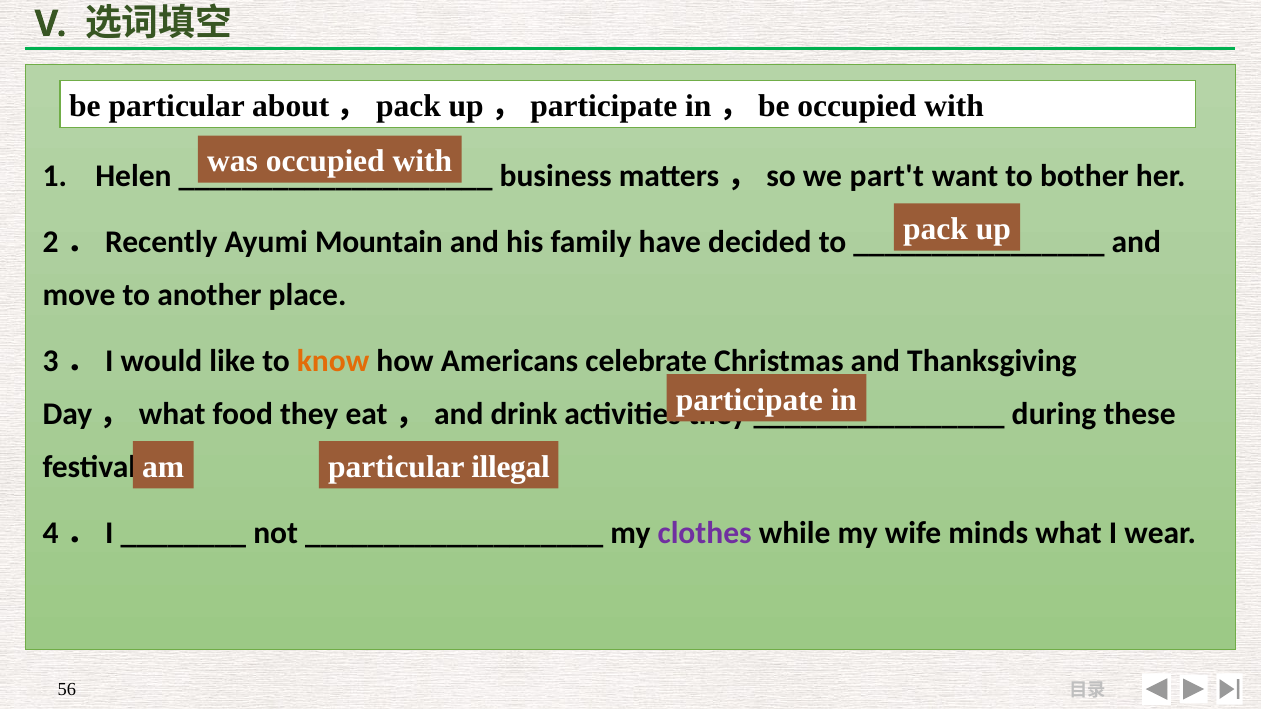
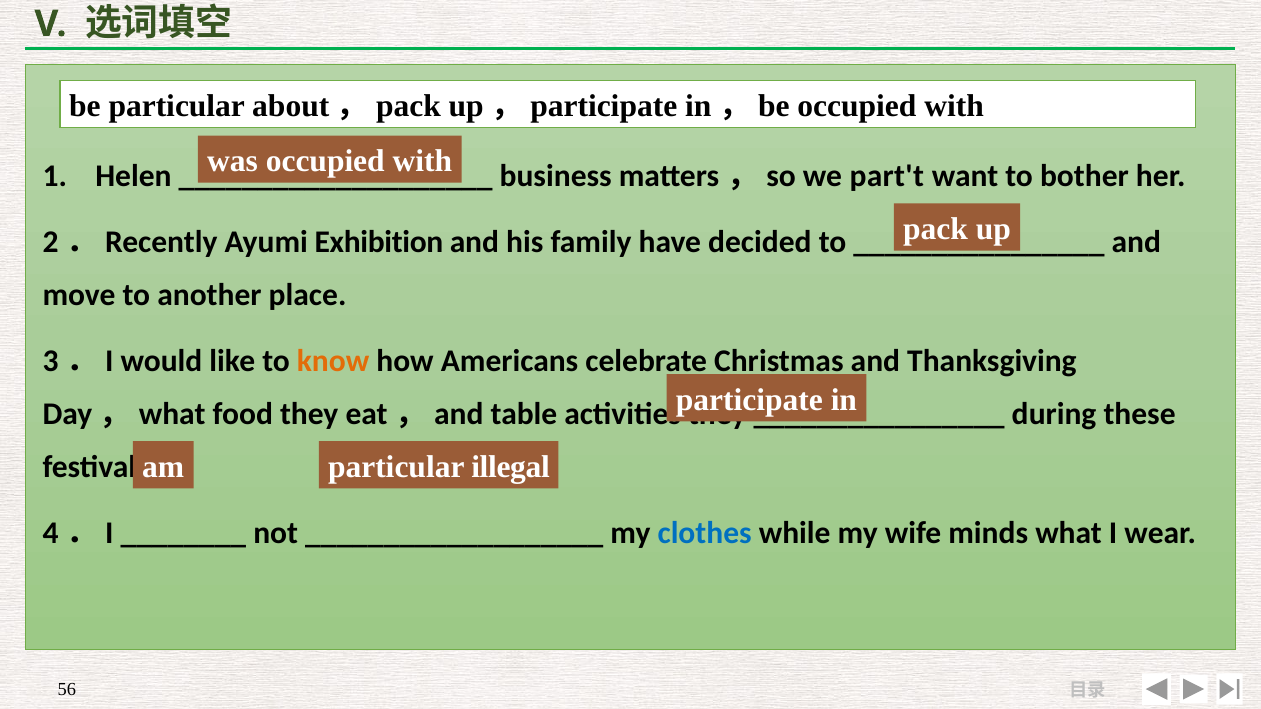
Mountain: Mountain -> Exhibition
drink: drink -> table
clothes colour: purple -> blue
